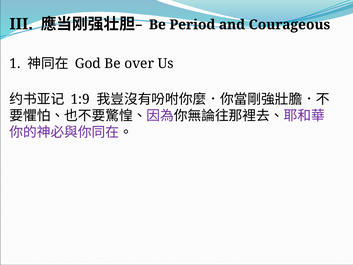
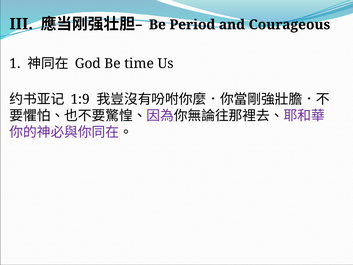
over: over -> time
